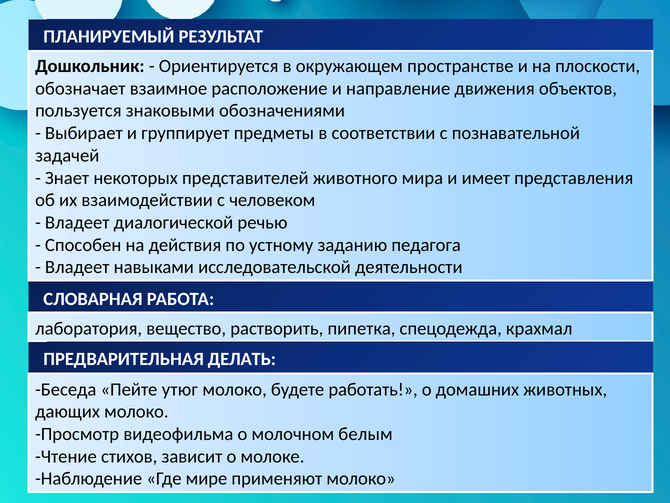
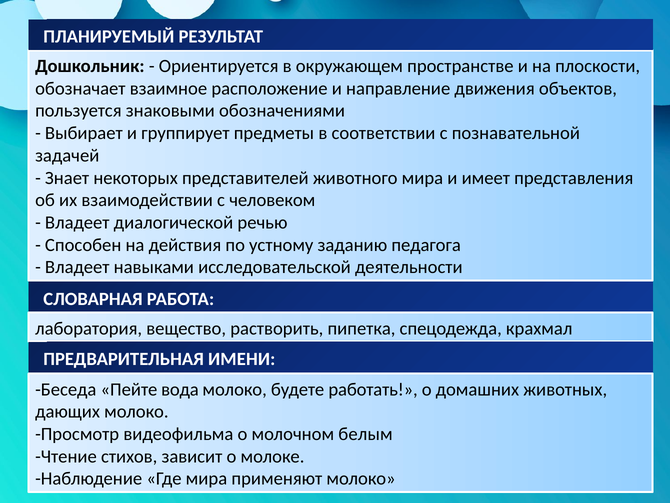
ДЕЛАТЬ: ДЕЛАТЬ -> ИМЕНИ
утюг: утюг -> вода
Где мире: мире -> мира
